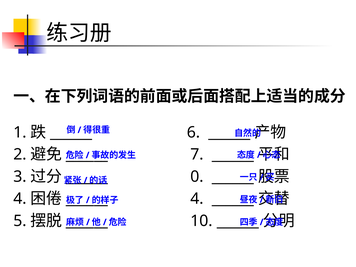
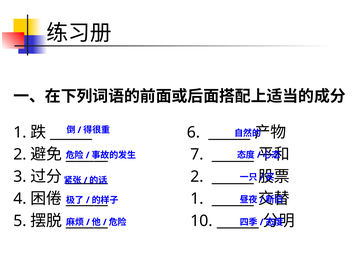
0 at (197, 177): 0 -> 2
4 at (197, 199): 4 -> 1
